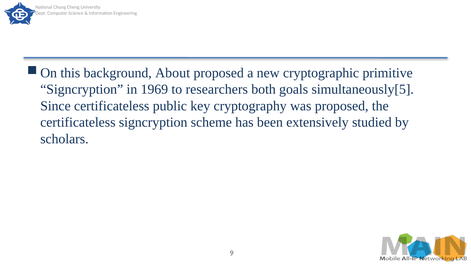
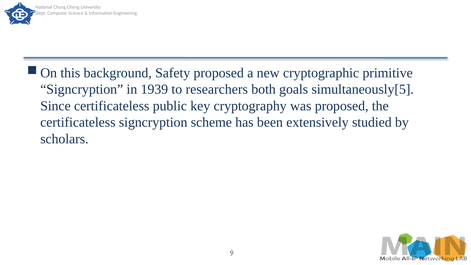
About: About -> Safety
1969: 1969 -> 1939
